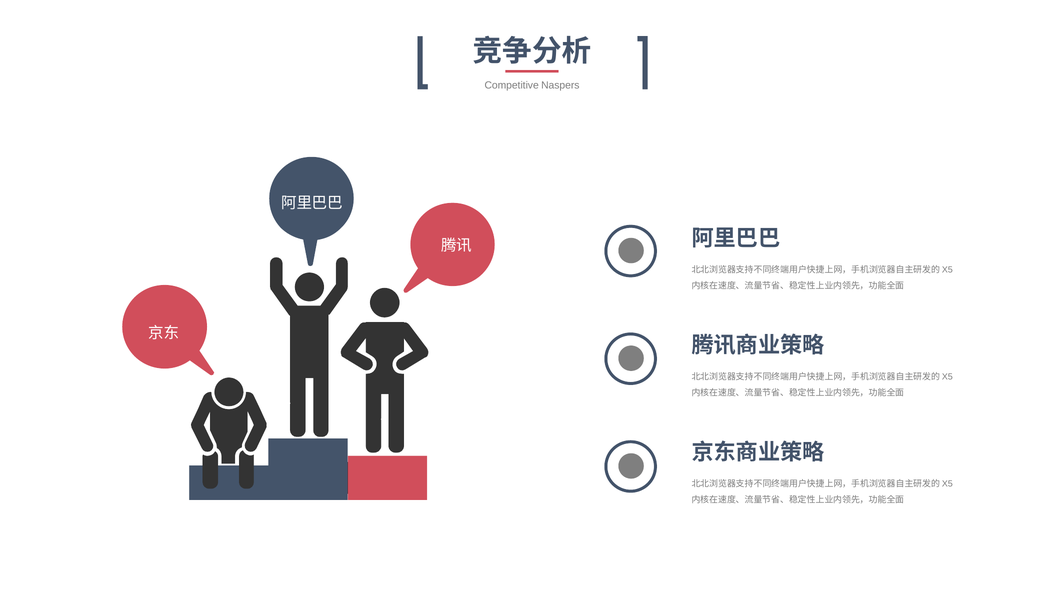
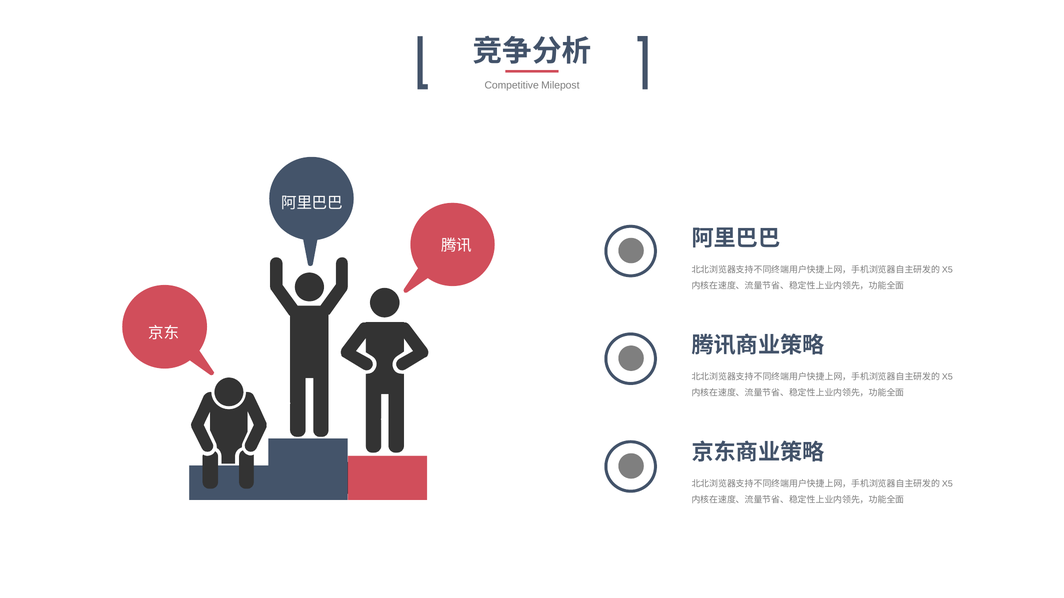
Naspers: Naspers -> Milepost
